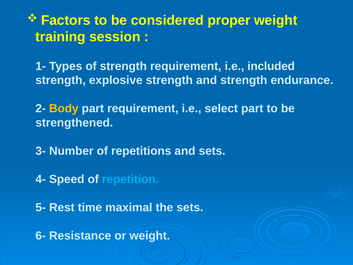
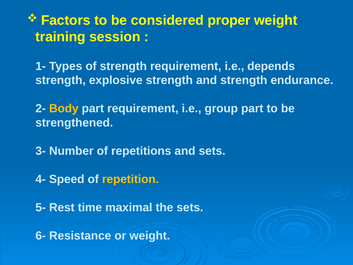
included: included -> depends
select: select -> group
repetition colour: light blue -> yellow
